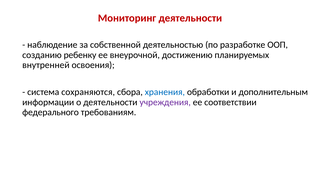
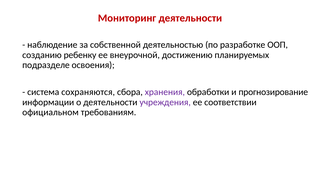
внутренней: внутренней -> подразделе
хранения colour: blue -> purple
дополнительным: дополнительным -> прогнозирование
федерального: федерального -> официальном
